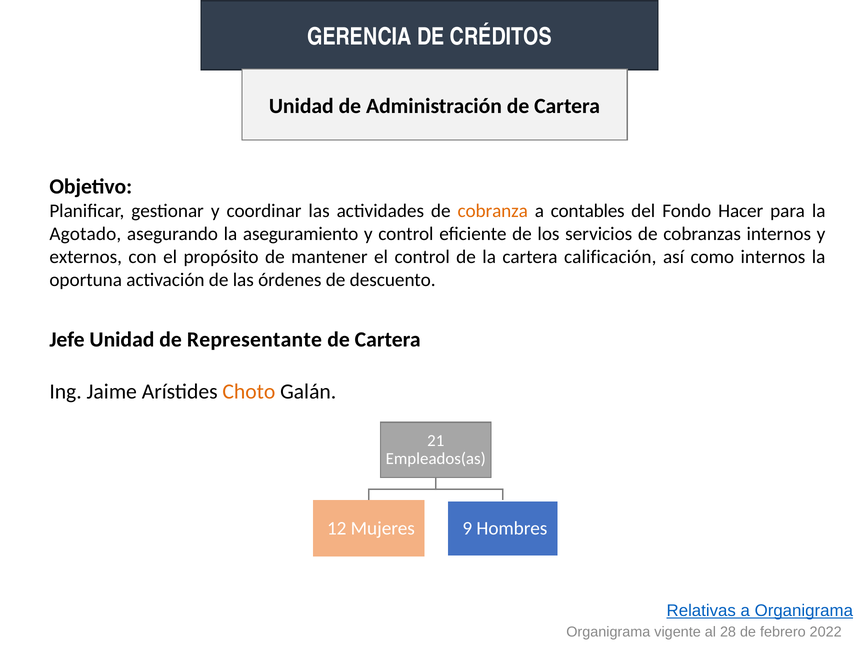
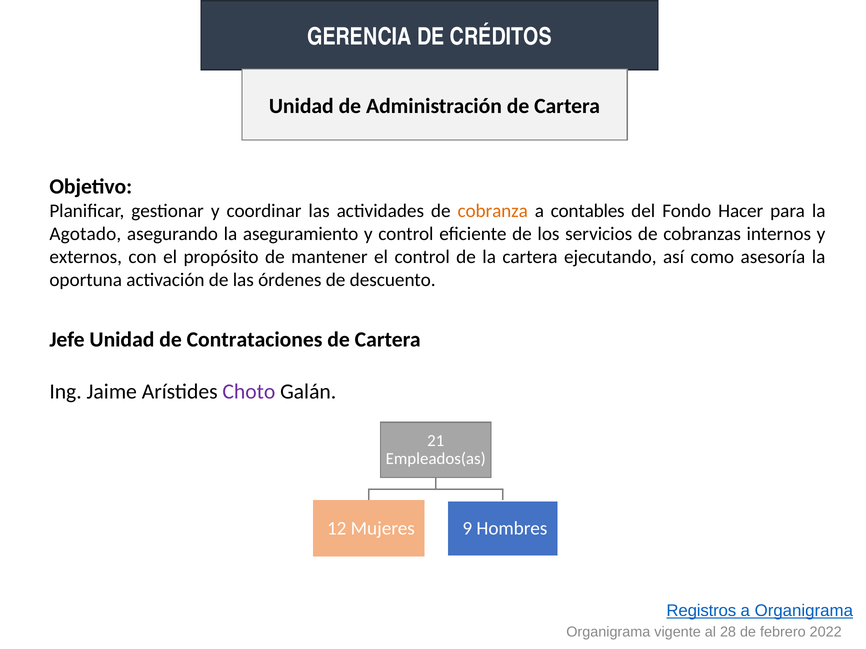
calificación: calificación -> ejecutando
como internos: internos -> asesoría
Representante: Representante -> Contrataciones
Choto colour: orange -> purple
Relativas: Relativas -> Registros
